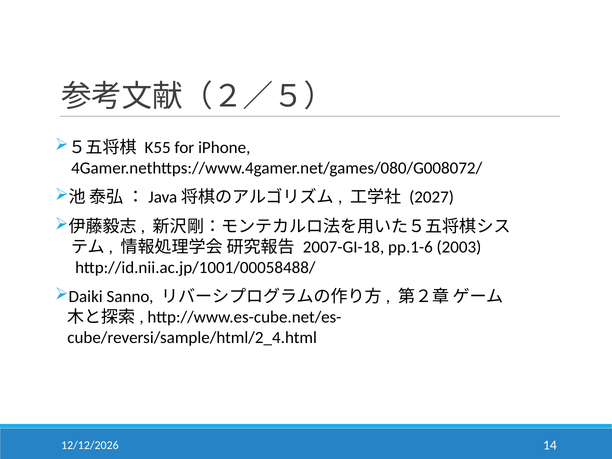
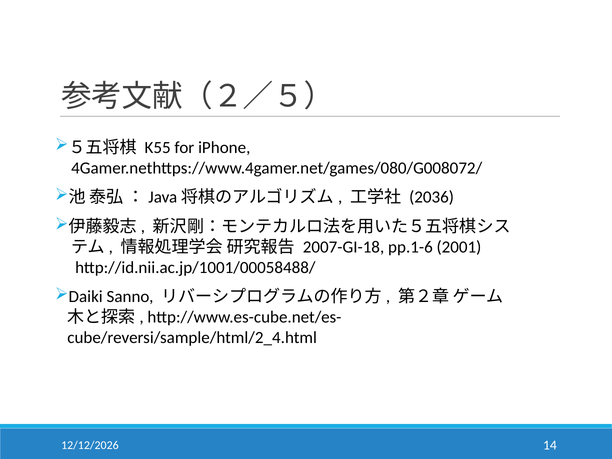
2027: 2027 -> 2036
2003: 2003 -> 2001
